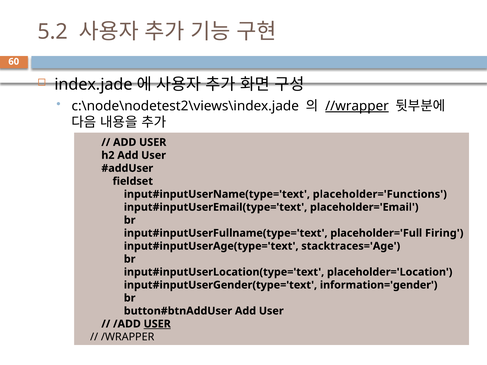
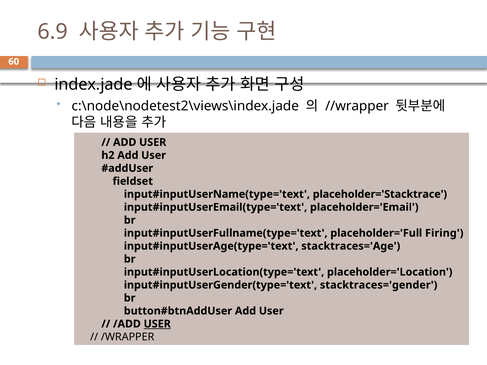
5.2: 5.2 -> 6.9
//wrapper underline: present -> none
placeholder='Functions: placeholder='Functions -> placeholder='Stacktrace
information='gender: information='gender -> stacktraces='gender
